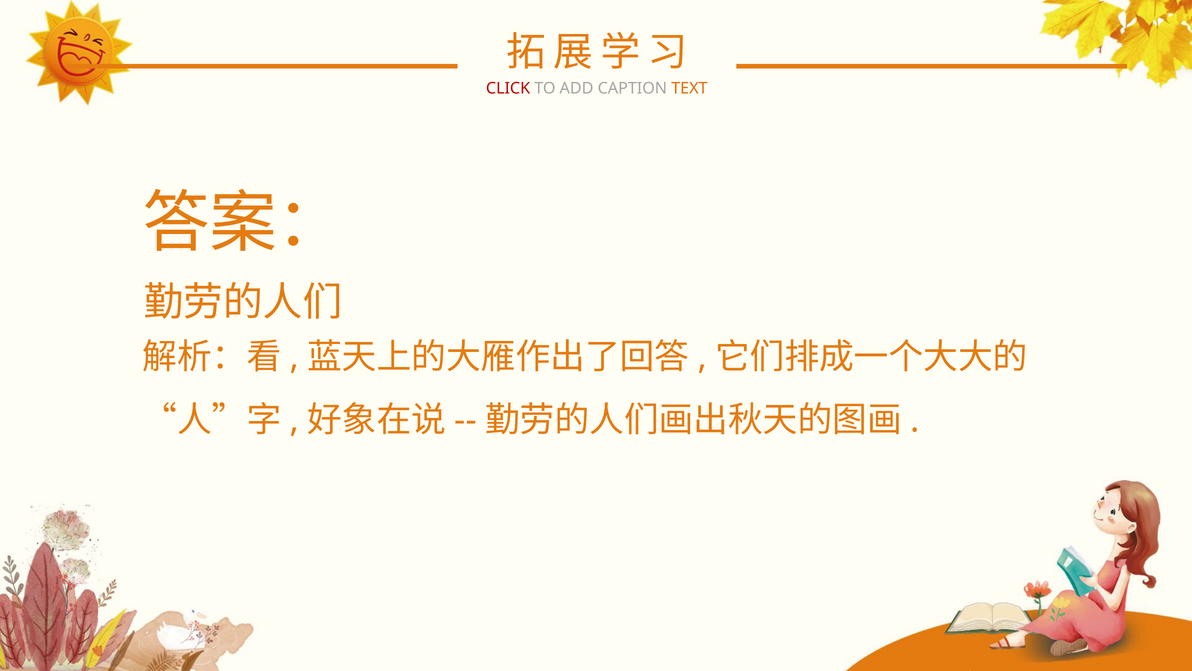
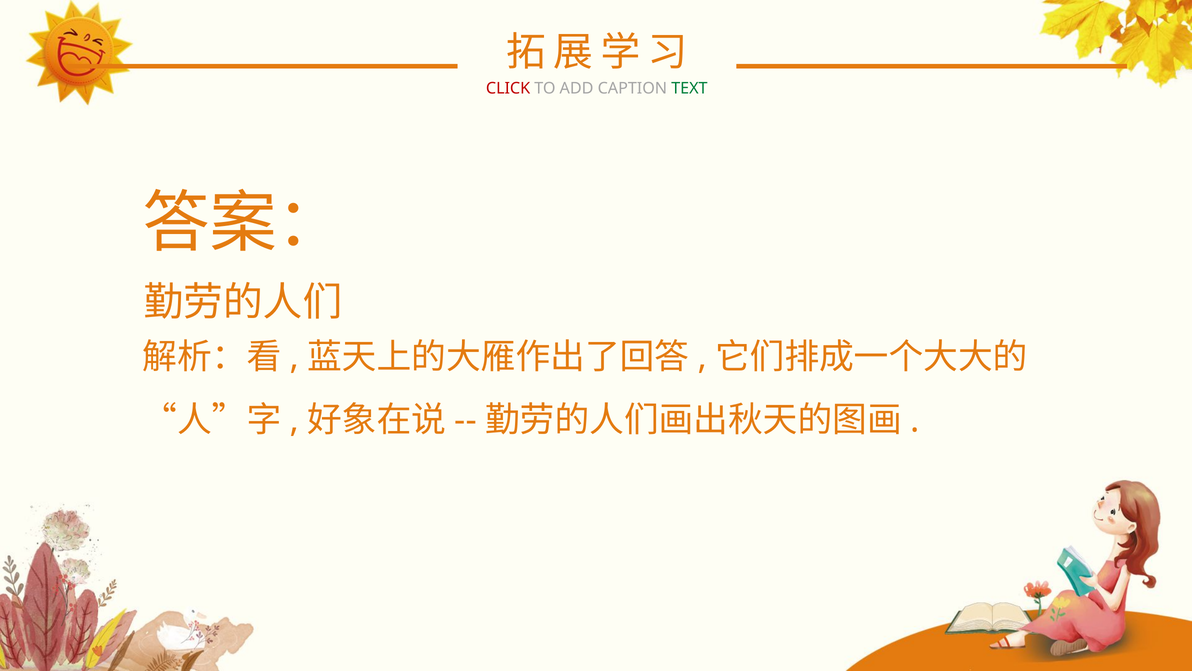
TEXT colour: orange -> green
